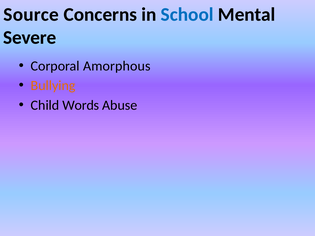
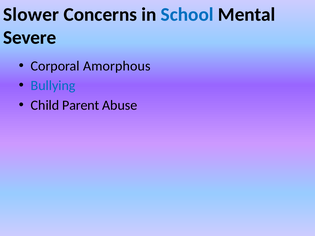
Source: Source -> Slower
Bullying colour: orange -> blue
Words: Words -> Parent
